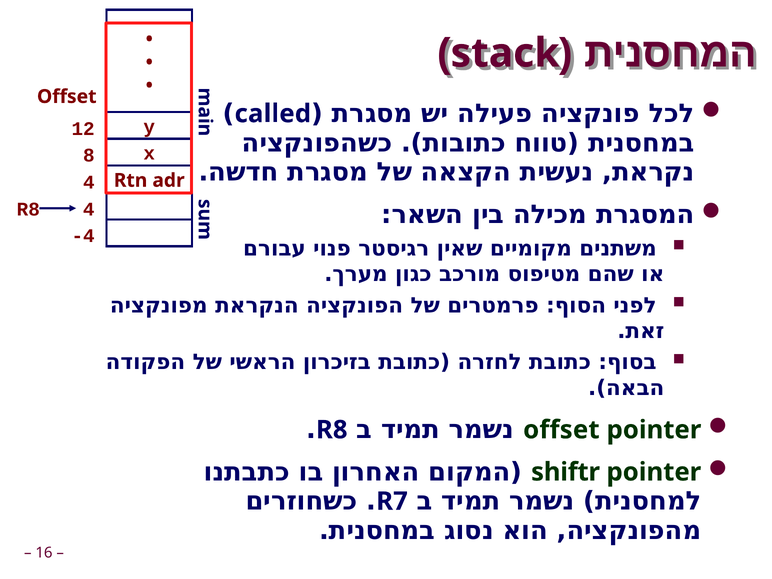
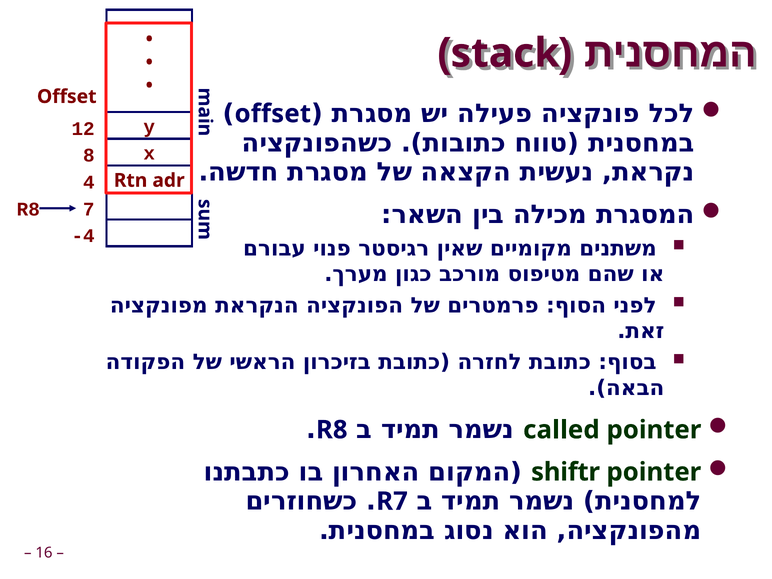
called at (273, 114): called -> offset
R8 4: 4 -> 7
offset at (561, 430): offset -> called
